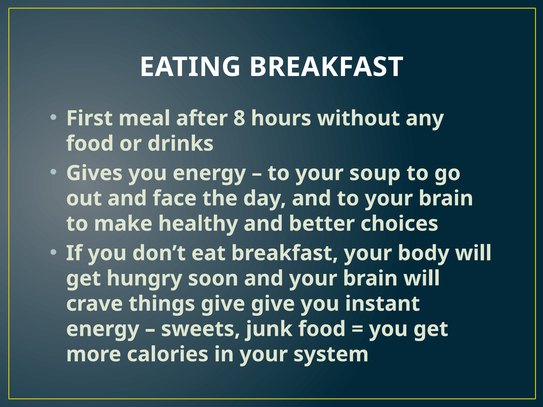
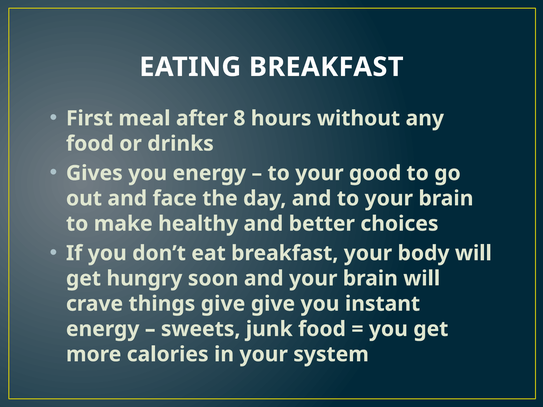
soup: soup -> good
